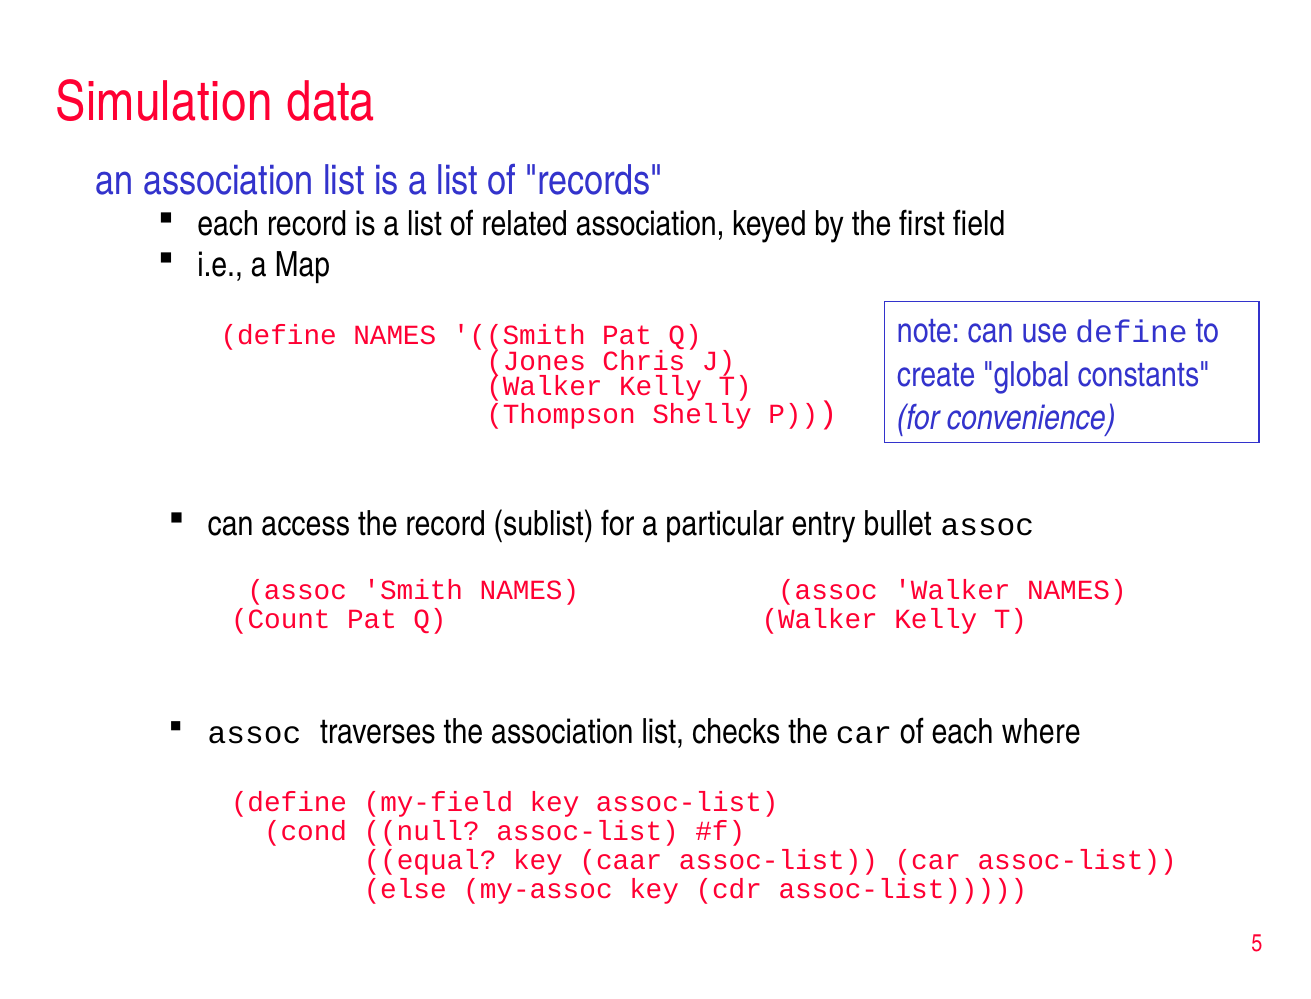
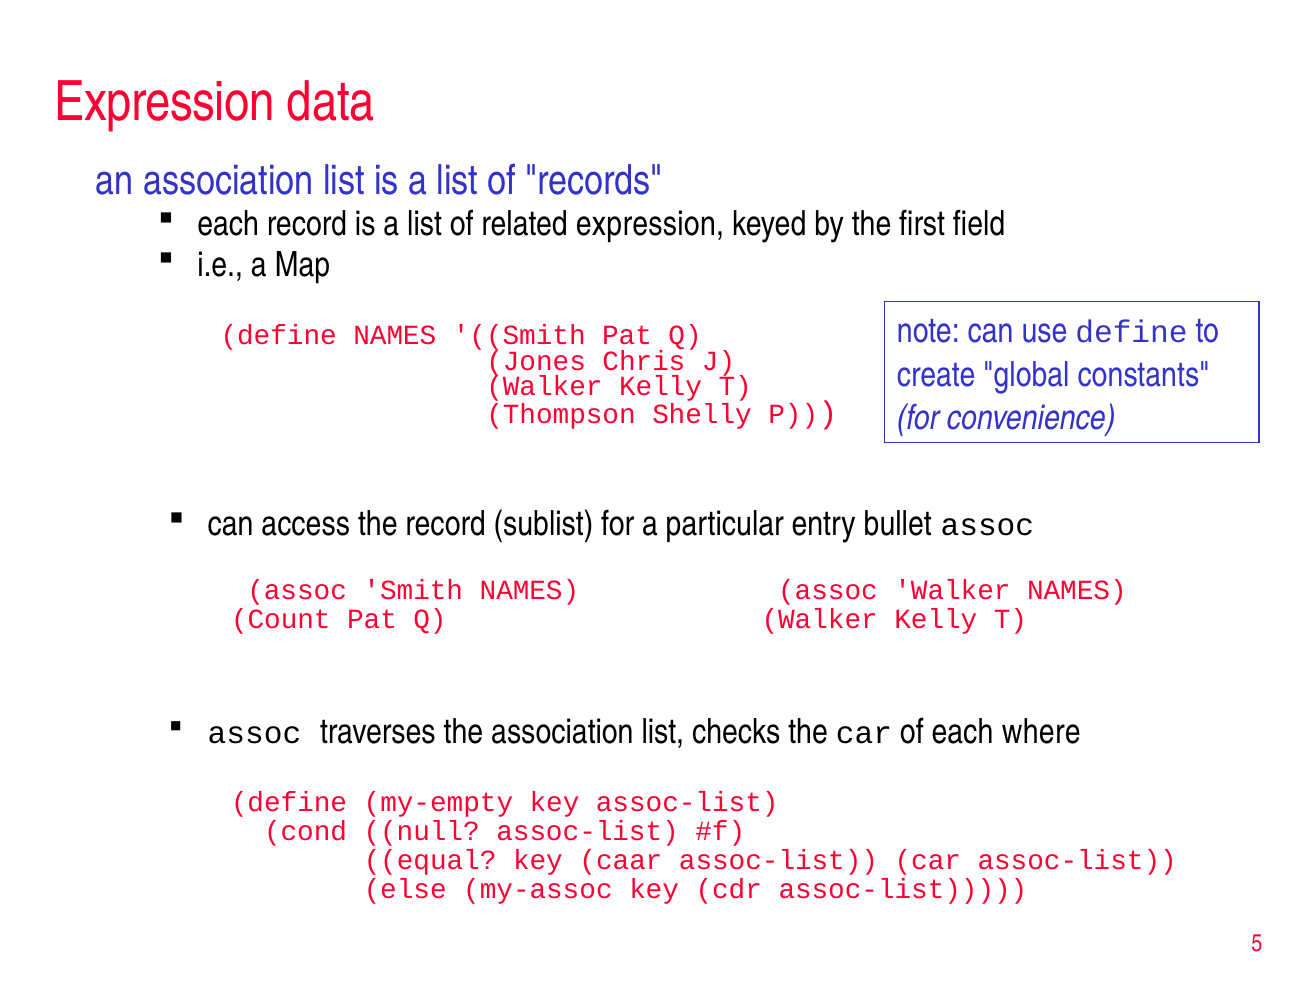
Simulation at (164, 103): Simulation -> Expression
related association: association -> expression
my-field: my-field -> my-empty
